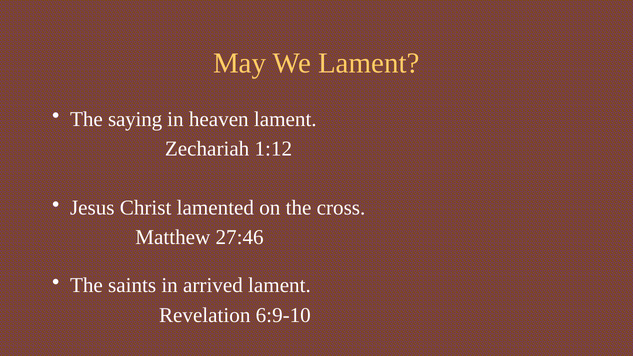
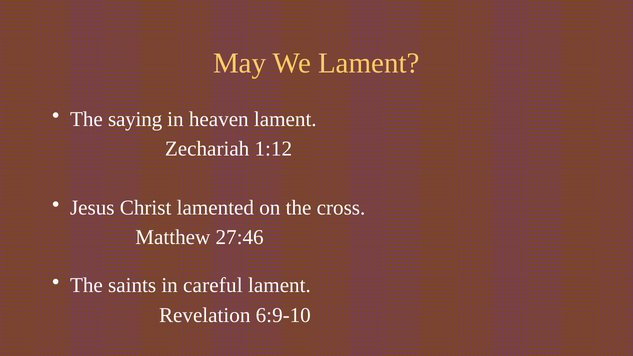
arrived: arrived -> careful
